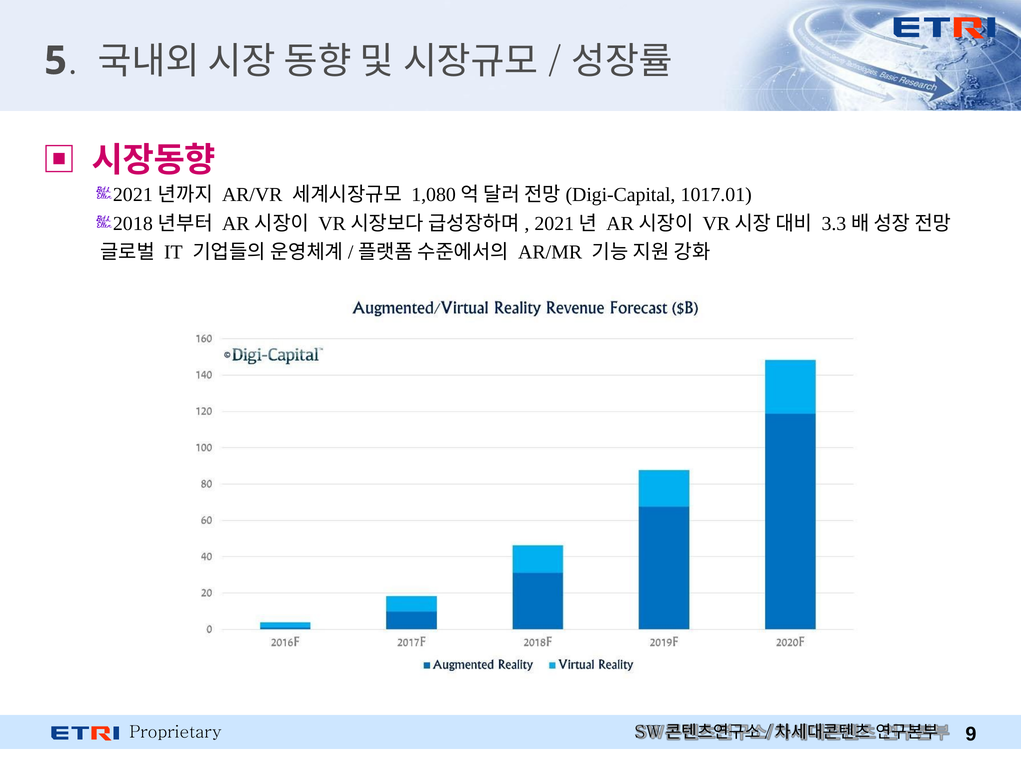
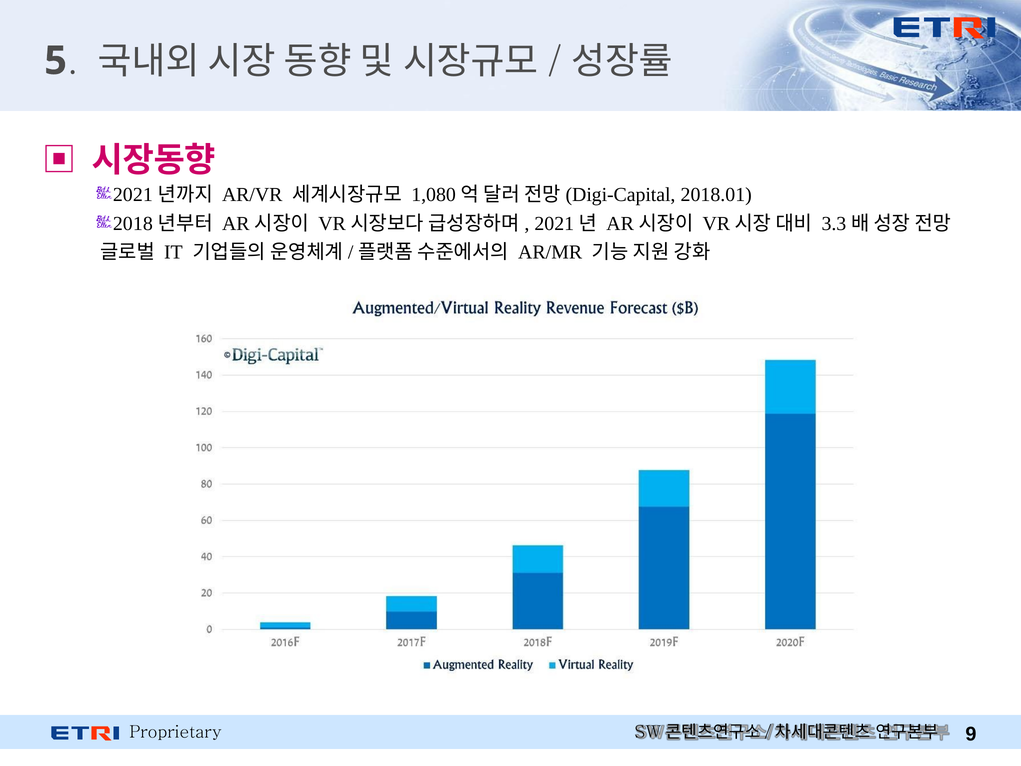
1017.01: 1017.01 -> 2018.01
